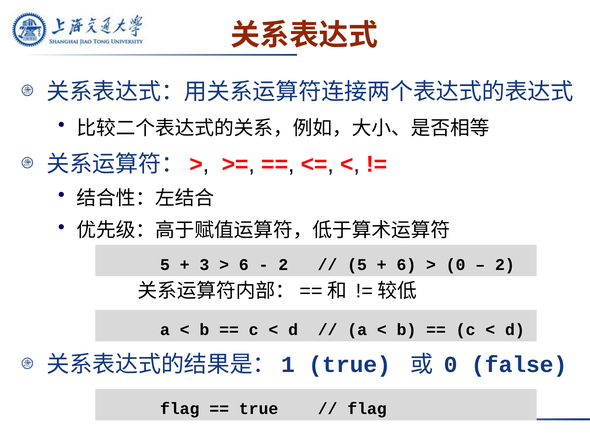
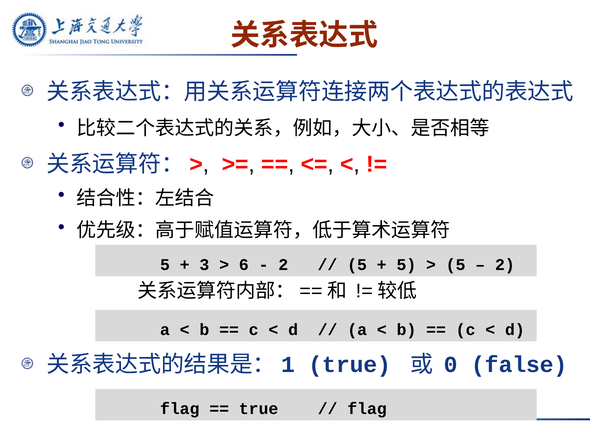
6 at (406, 264): 6 -> 5
0 at (456, 264): 0 -> 5
